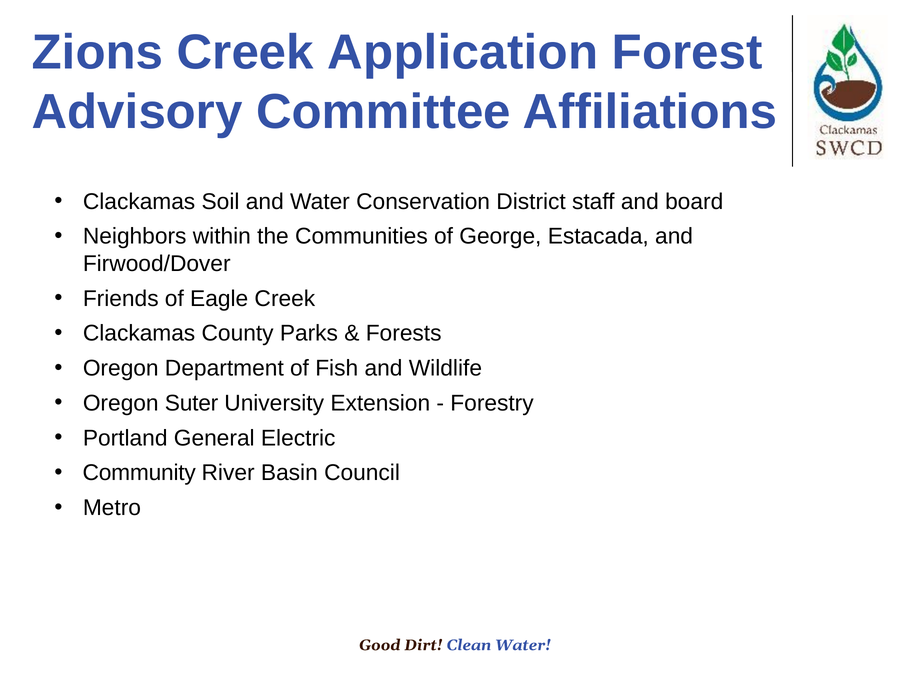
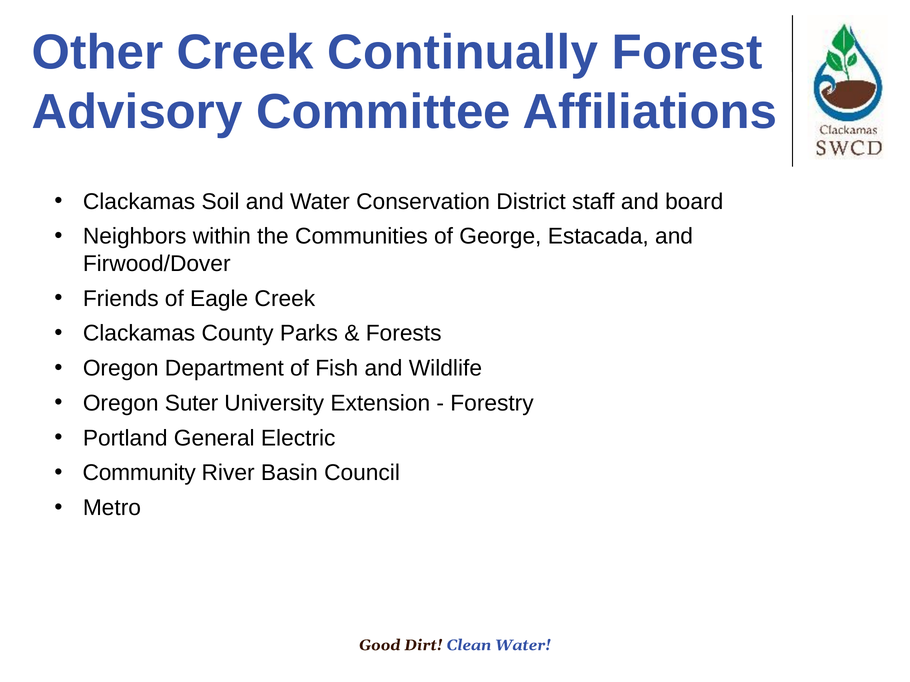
Zions: Zions -> Other
Application: Application -> Continually
